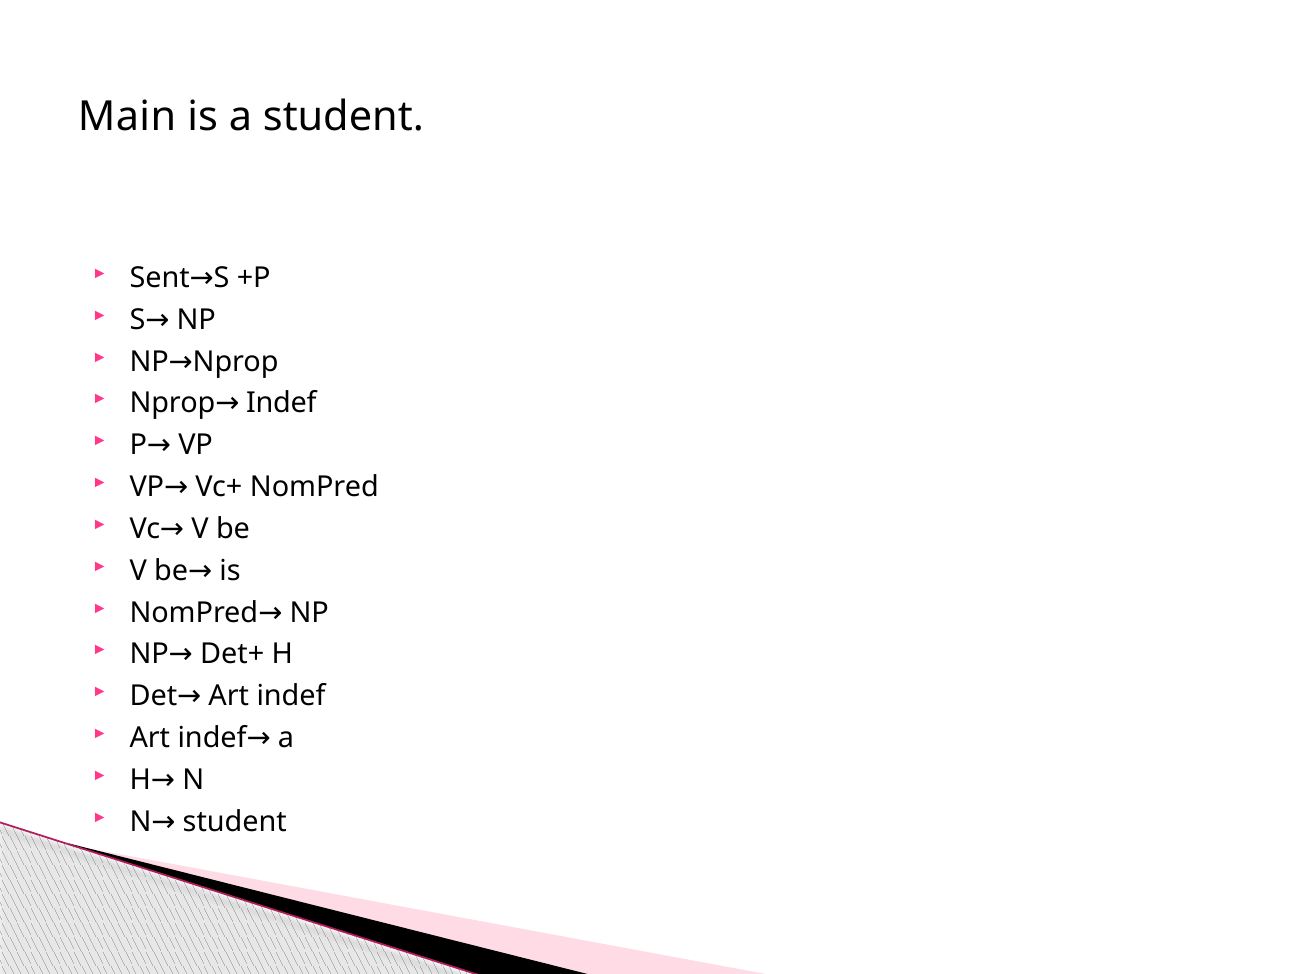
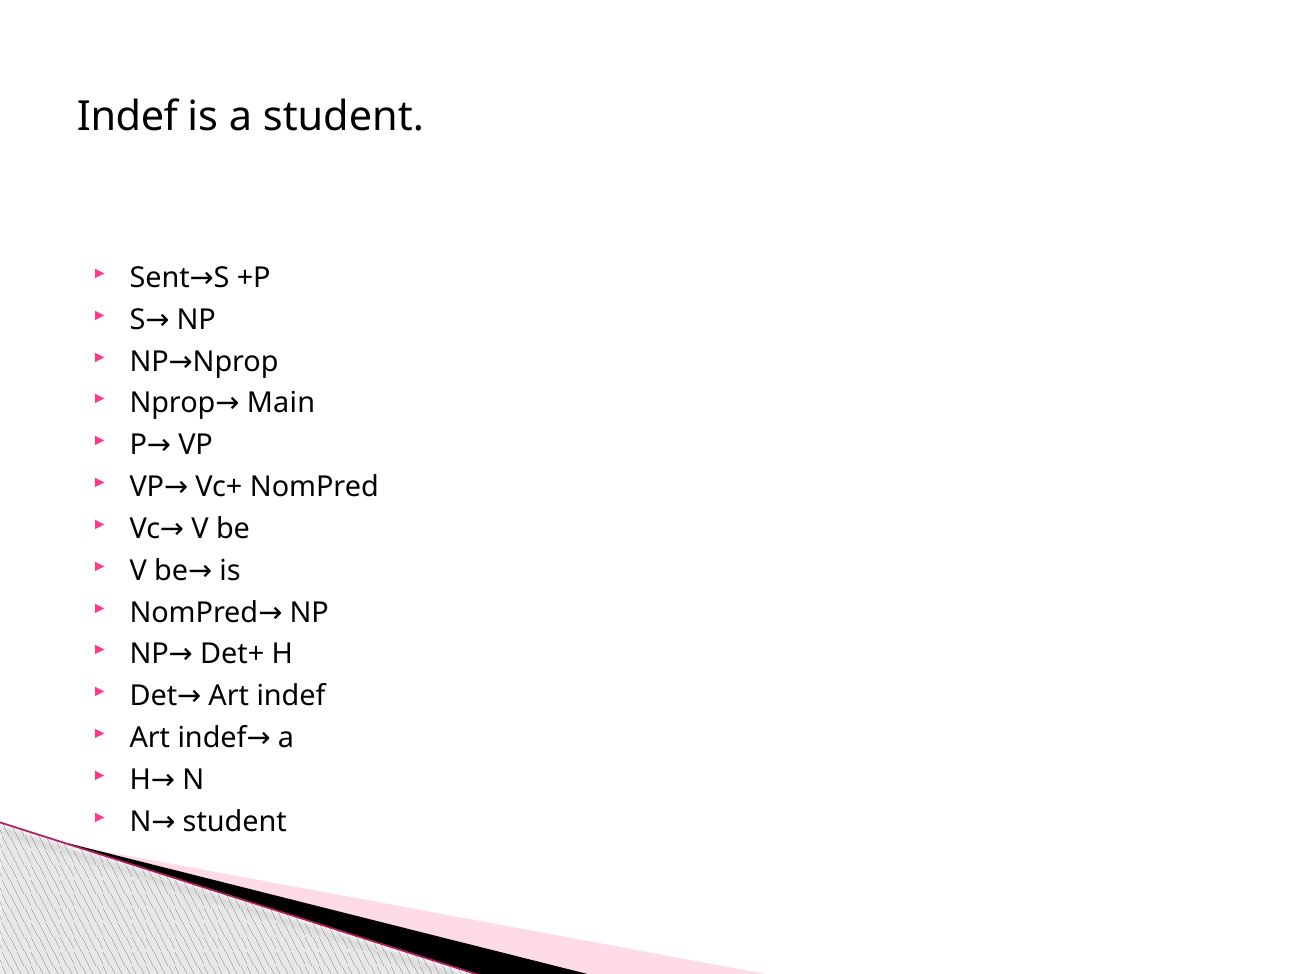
Main at (127, 116): Main -> Indef
Indef at (281, 403): Indef -> Main
